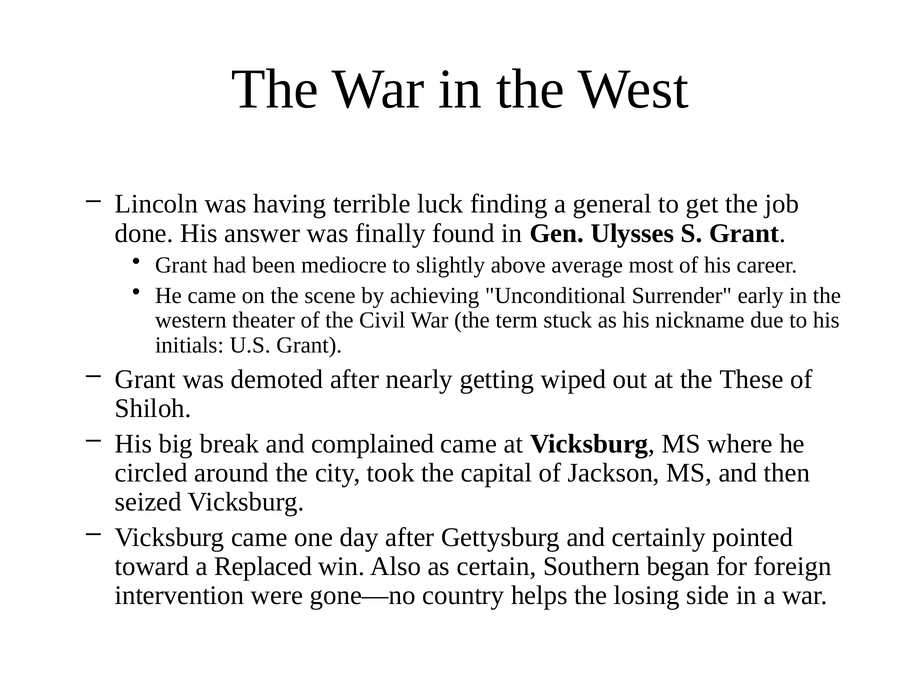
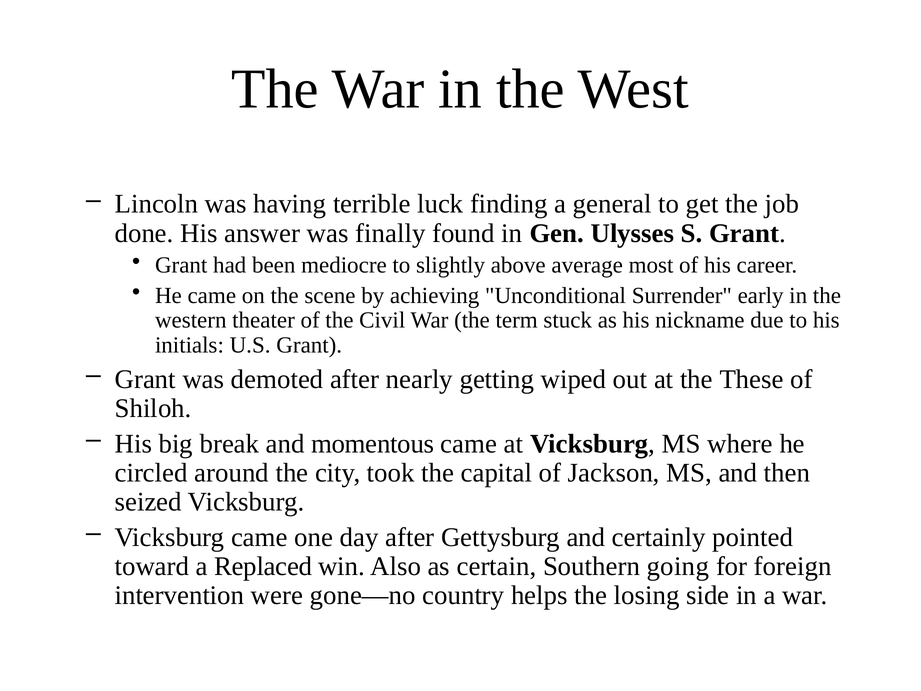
complained: complained -> momentous
began: began -> going
